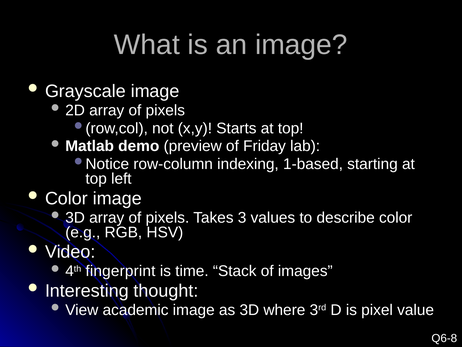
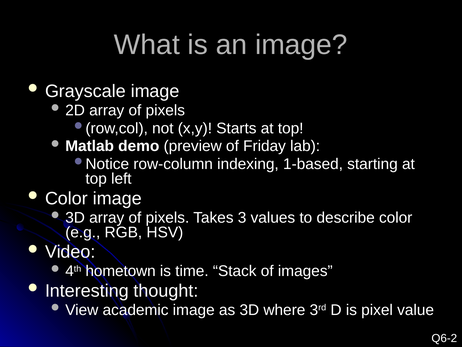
fingerprint: fingerprint -> hometown
Q6-8: Q6-8 -> Q6-2
